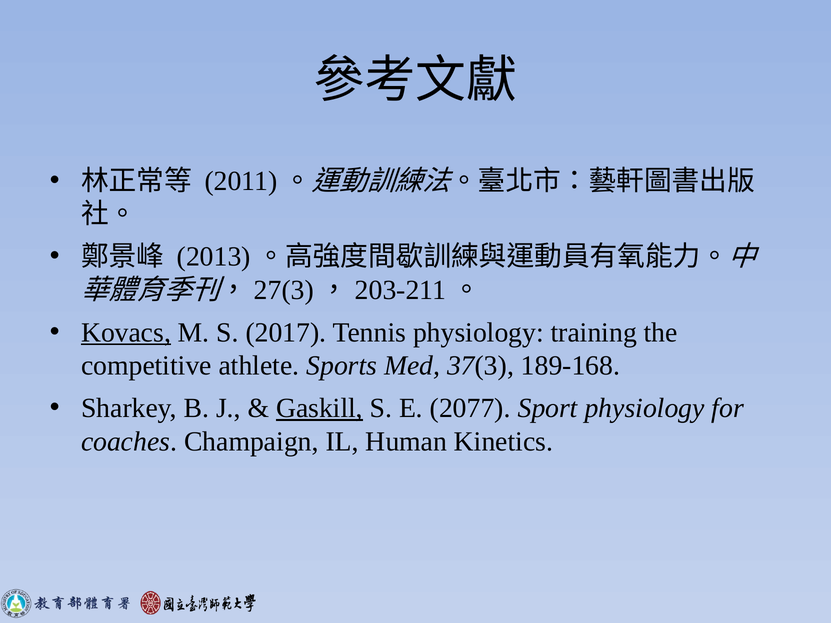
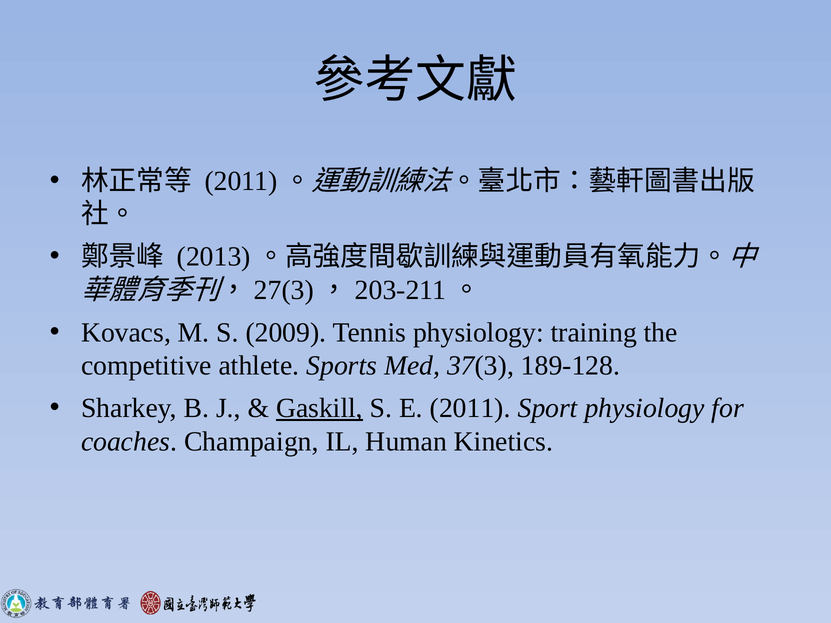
Kovacs underline: present -> none
2017: 2017 -> 2009
189-168: 189-168 -> 189-128
2077: 2077 -> 2011
